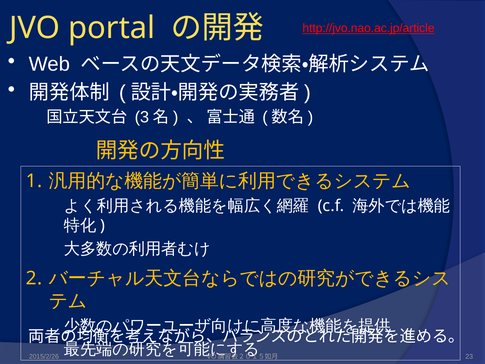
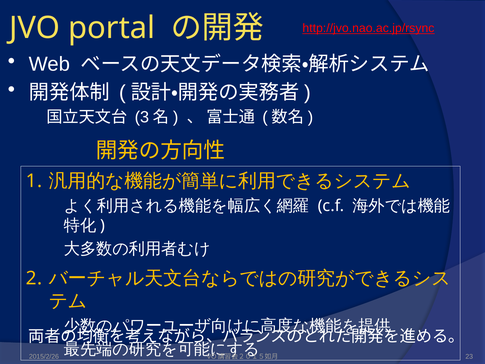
http://jvo.nao.ac.jp/article: http://jvo.nao.ac.jp/article -> http://jvo.nao.ac.jp/rsync
